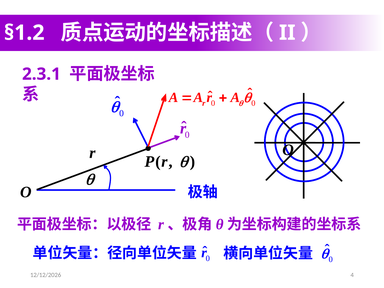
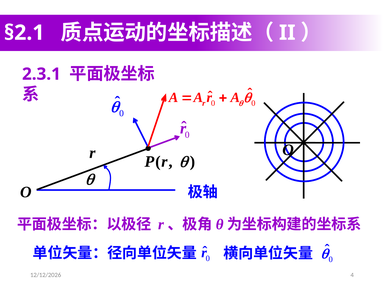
§1.2: §1.2 -> §2.1
